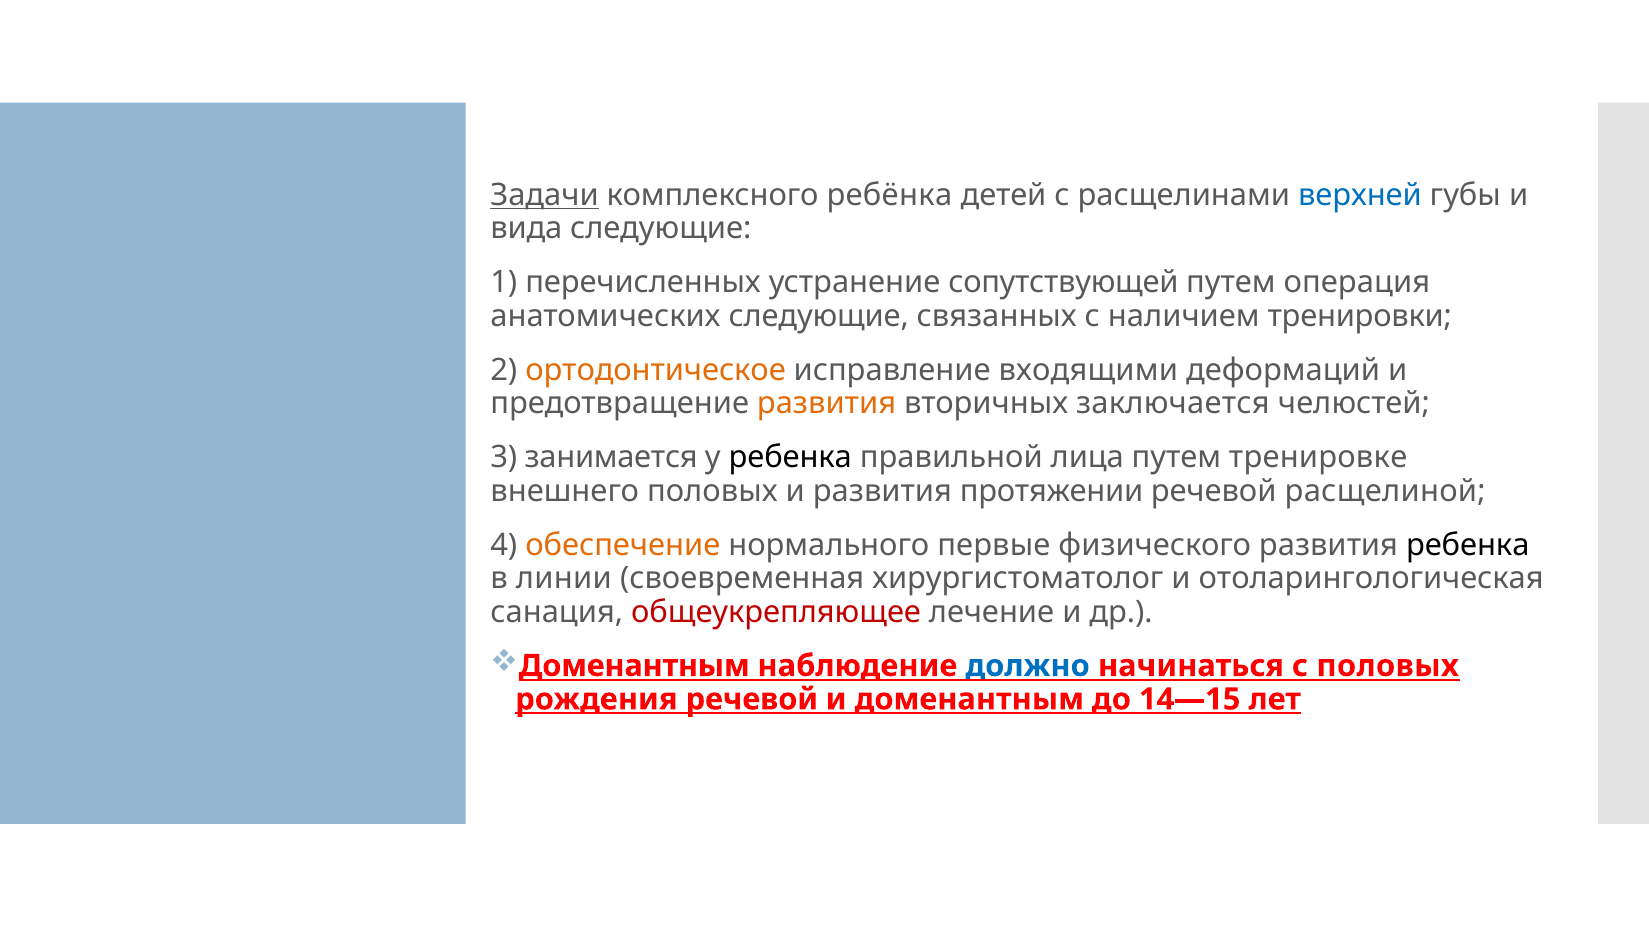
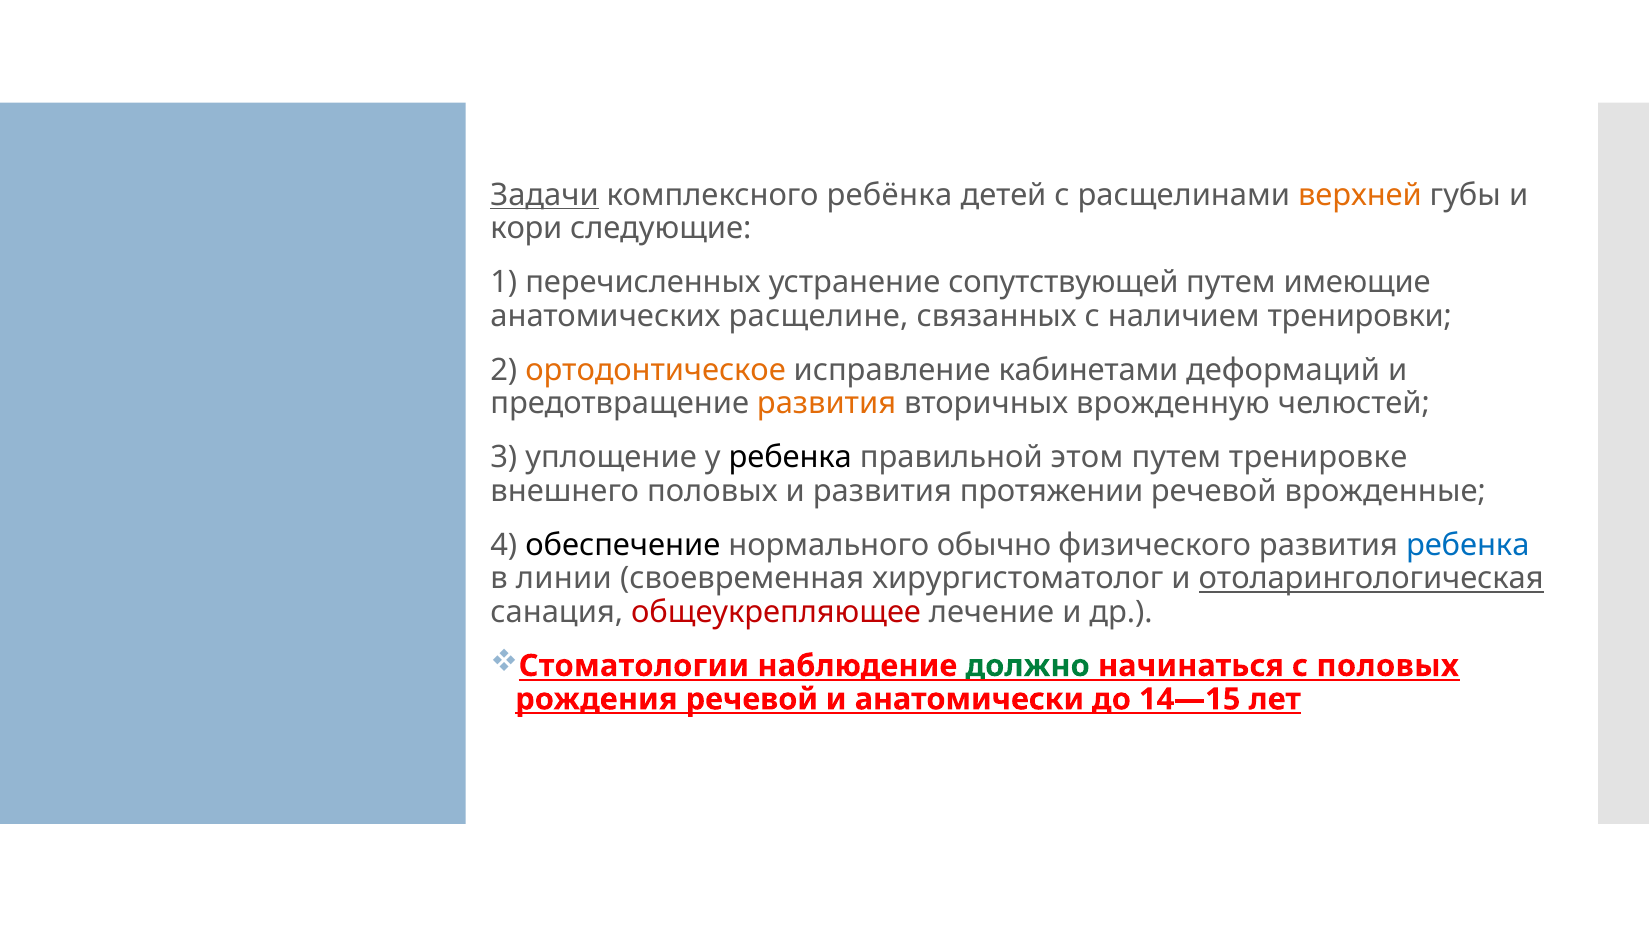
верхней colour: blue -> orange
вида: вида -> кори
операция: операция -> имеющие
анатомических следующие: следующие -> расщелине
входящими: входящими -> кабинетами
заключается: заключается -> врожденную
занимается: занимается -> уплощение
лица: лица -> этом
расщелиной: расщелиной -> врожденные
обеспечение colour: orange -> black
первые: первые -> обычно
ребенка at (1468, 545) colour: black -> blue
отоларингологическая underline: none -> present
Доменантным at (634, 666): Доменантным -> Стоматологии
должно colour: blue -> green
и доменантным: доменантным -> анатомически
